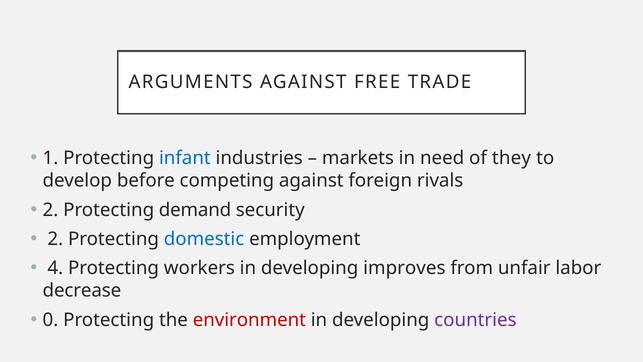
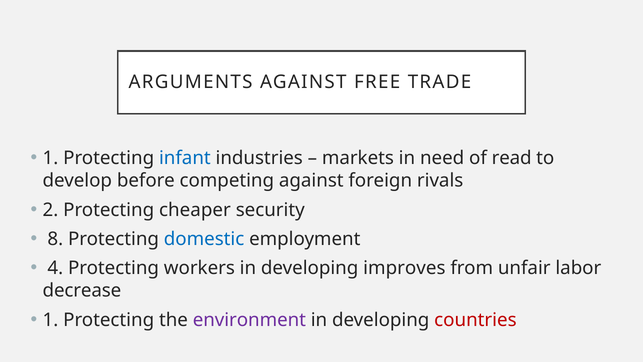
they: they -> read
demand: demand -> cheaper
2 at (55, 239): 2 -> 8
0 at (50, 320): 0 -> 1
environment colour: red -> purple
countries colour: purple -> red
